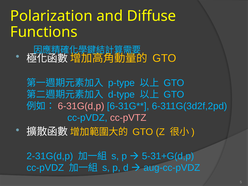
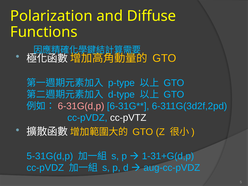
cc-pVTZ colour: pink -> white
2-31G(d,p: 2-31G(d,p -> 5-31G(d,p
5-31+G(d,p: 5-31+G(d,p -> 1-31+G(d,p
